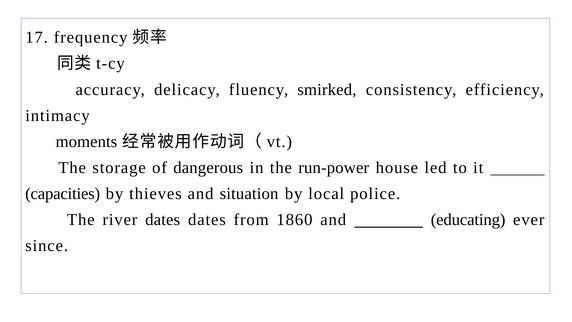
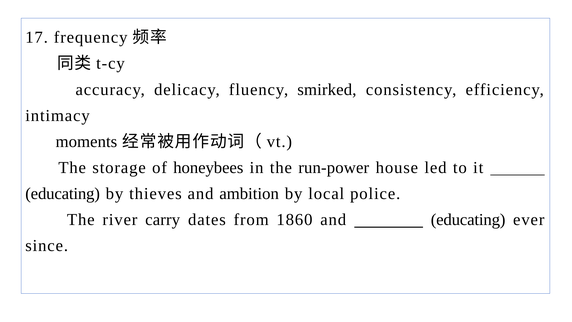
dangerous: dangerous -> honeybees
capacities at (63, 194): capacities -> educating
situation: situation -> ambition
river dates: dates -> carry
